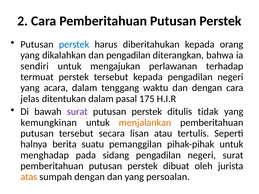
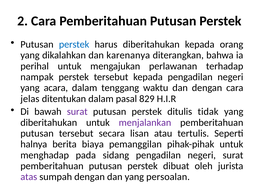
dan pengadilan: pengadilan -> karenanya
sendiri: sendiri -> perihal
termuat: termuat -> nampak
175: 175 -> 829
kemungkinan at (49, 123): kemungkinan -> diberitahukan
menjalankan colour: orange -> purple
suatu: suatu -> biaya
atas colour: orange -> purple
